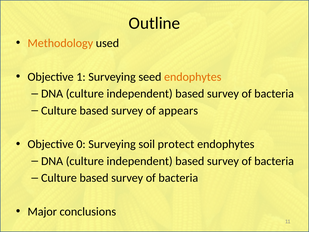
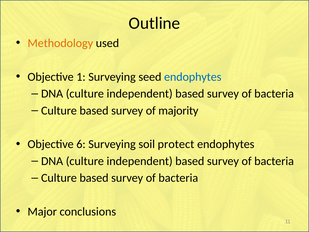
endophytes at (193, 77) colour: orange -> blue
appears: appears -> majority
0: 0 -> 6
